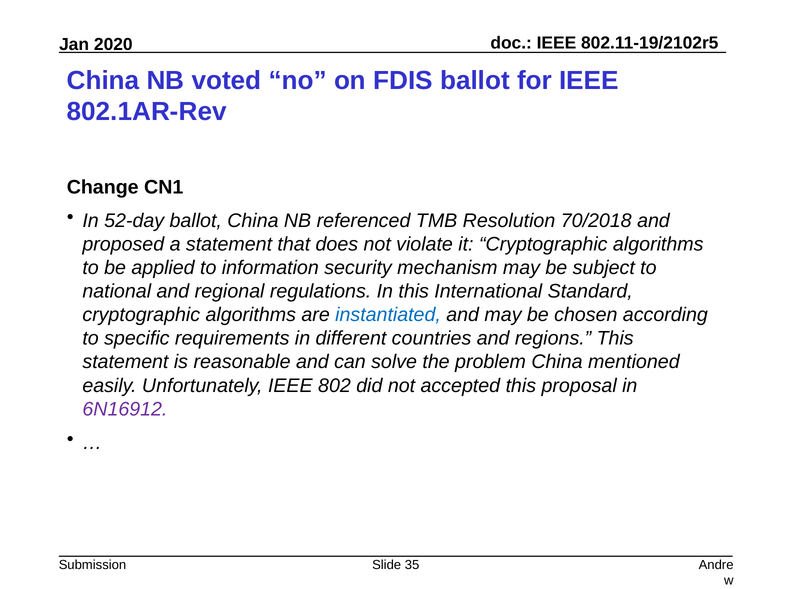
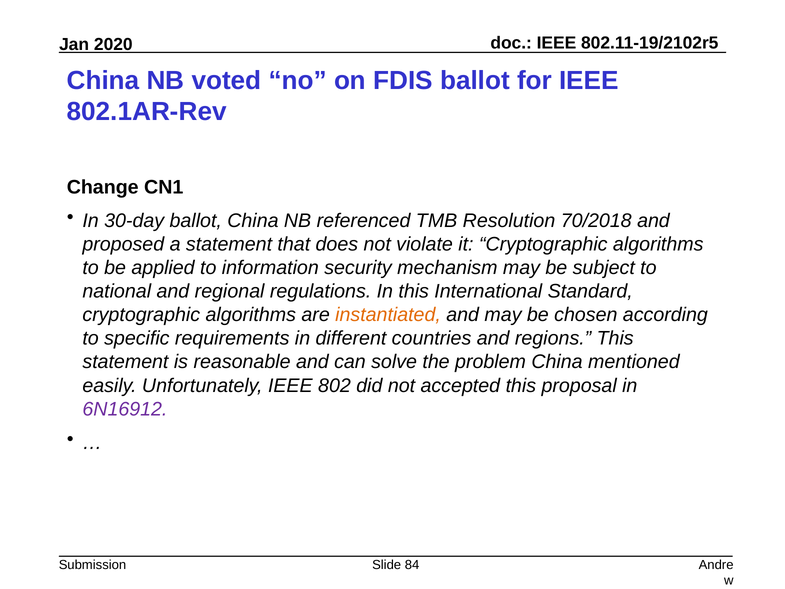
52-day: 52-day -> 30-day
instantiated colour: blue -> orange
35: 35 -> 84
